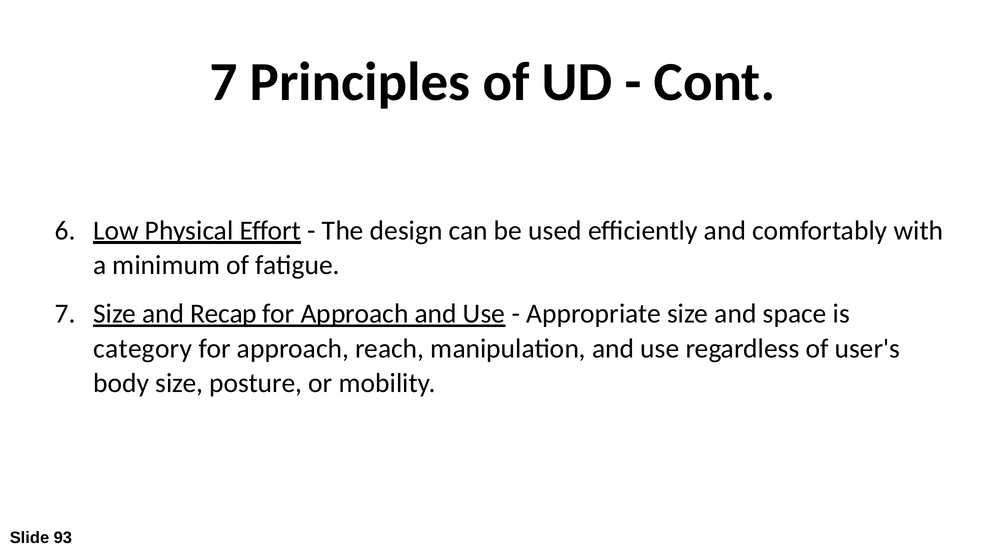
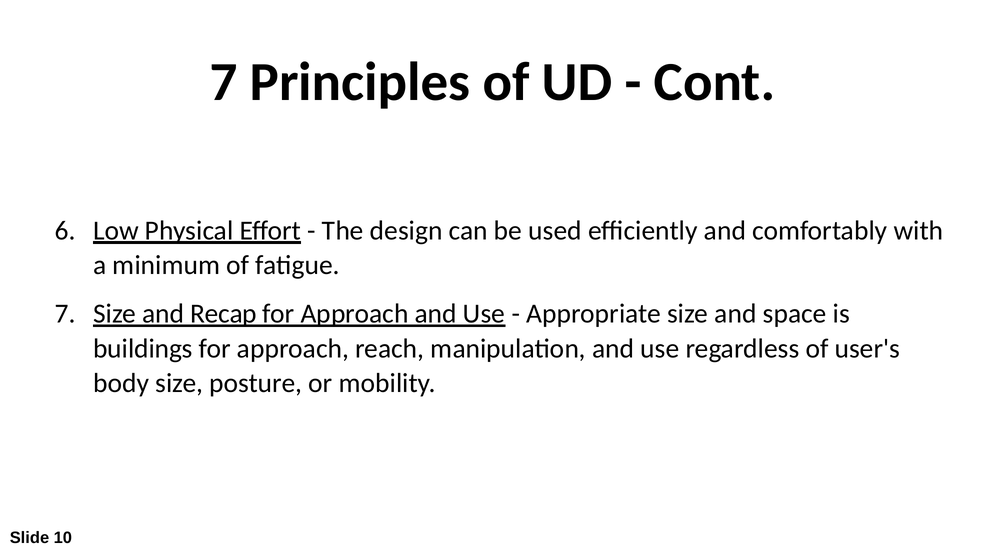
category: category -> buildings
93: 93 -> 10
